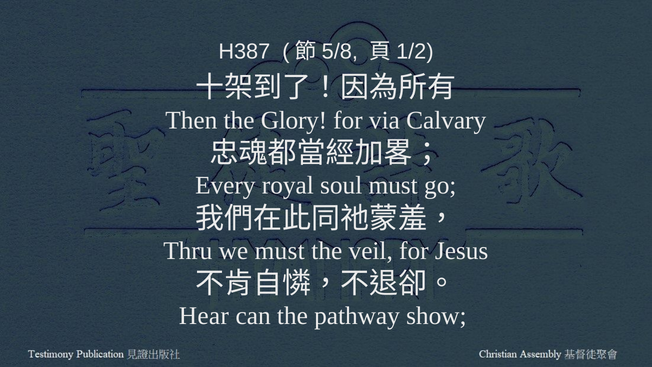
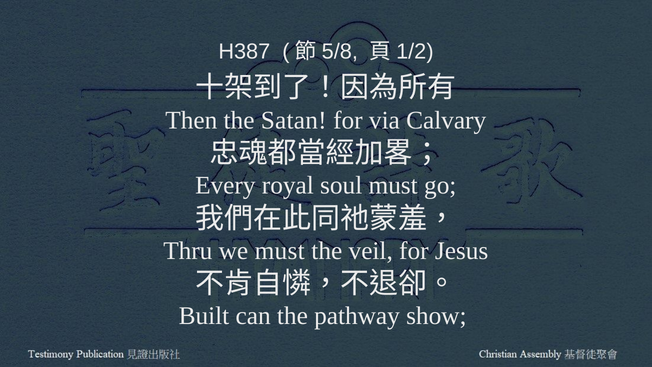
Glory: Glory -> Satan
Hear: Hear -> Built
